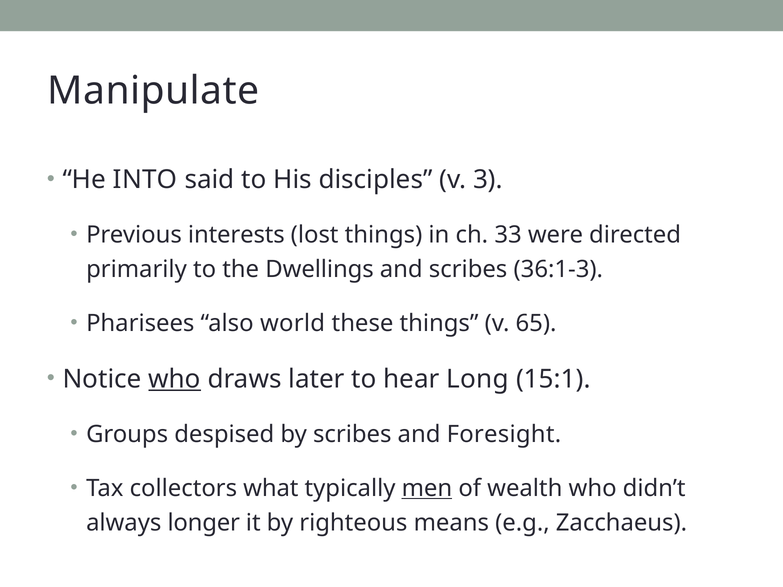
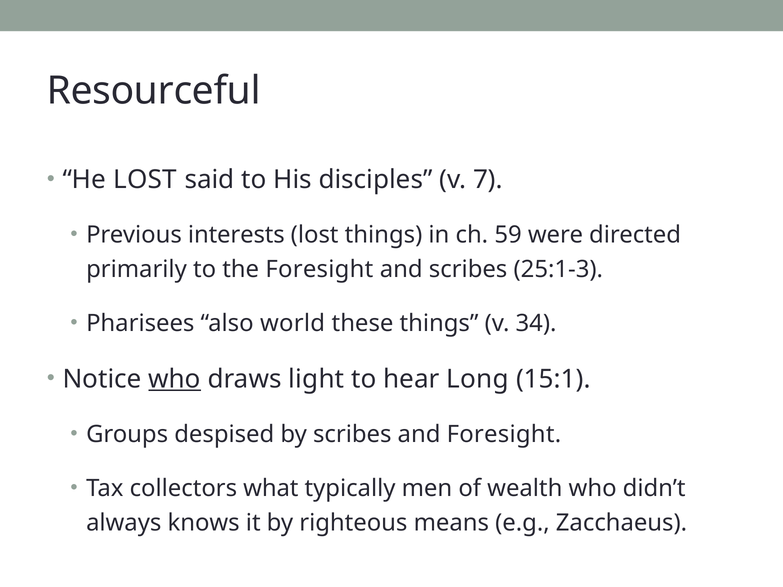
Manipulate: Manipulate -> Resourceful
He INTO: INTO -> LOST
3: 3 -> 7
33: 33 -> 59
the Dwellings: Dwellings -> Foresight
36:1-3: 36:1-3 -> 25:1-3
65: 65 -> 34
later: later -> light
men underline: present -> none
longer: longer -> knows
